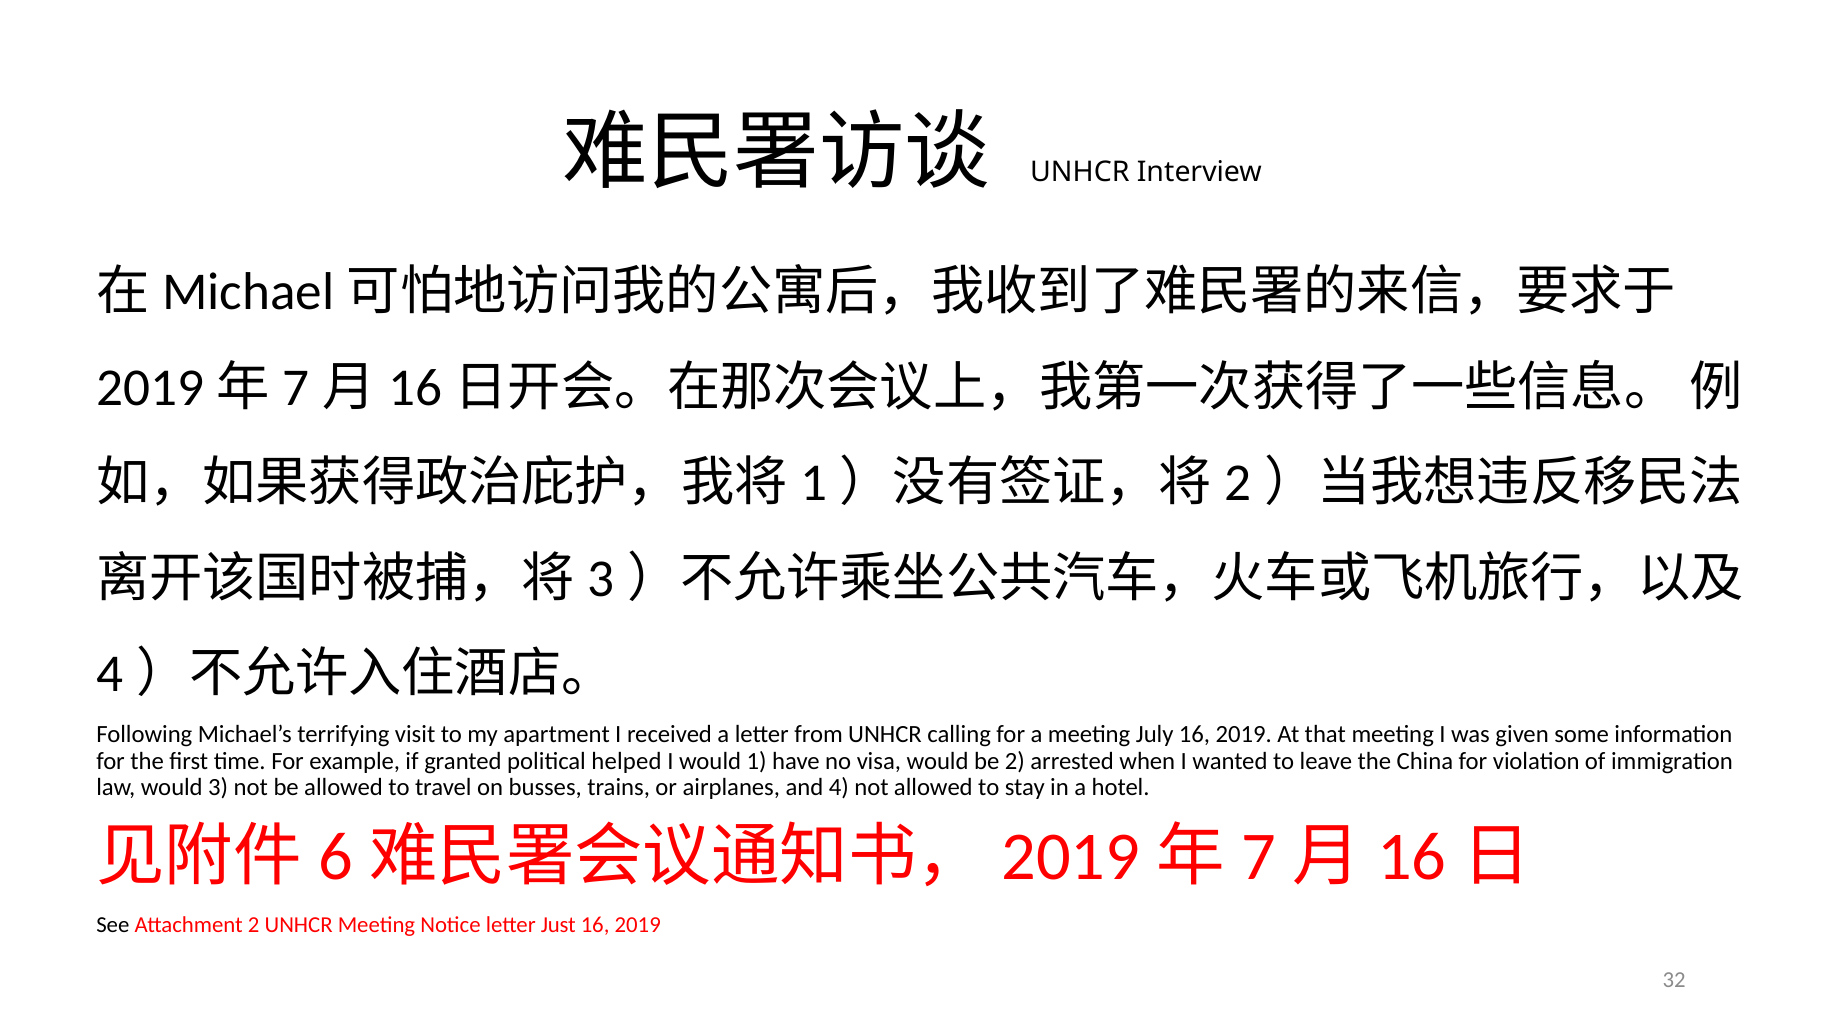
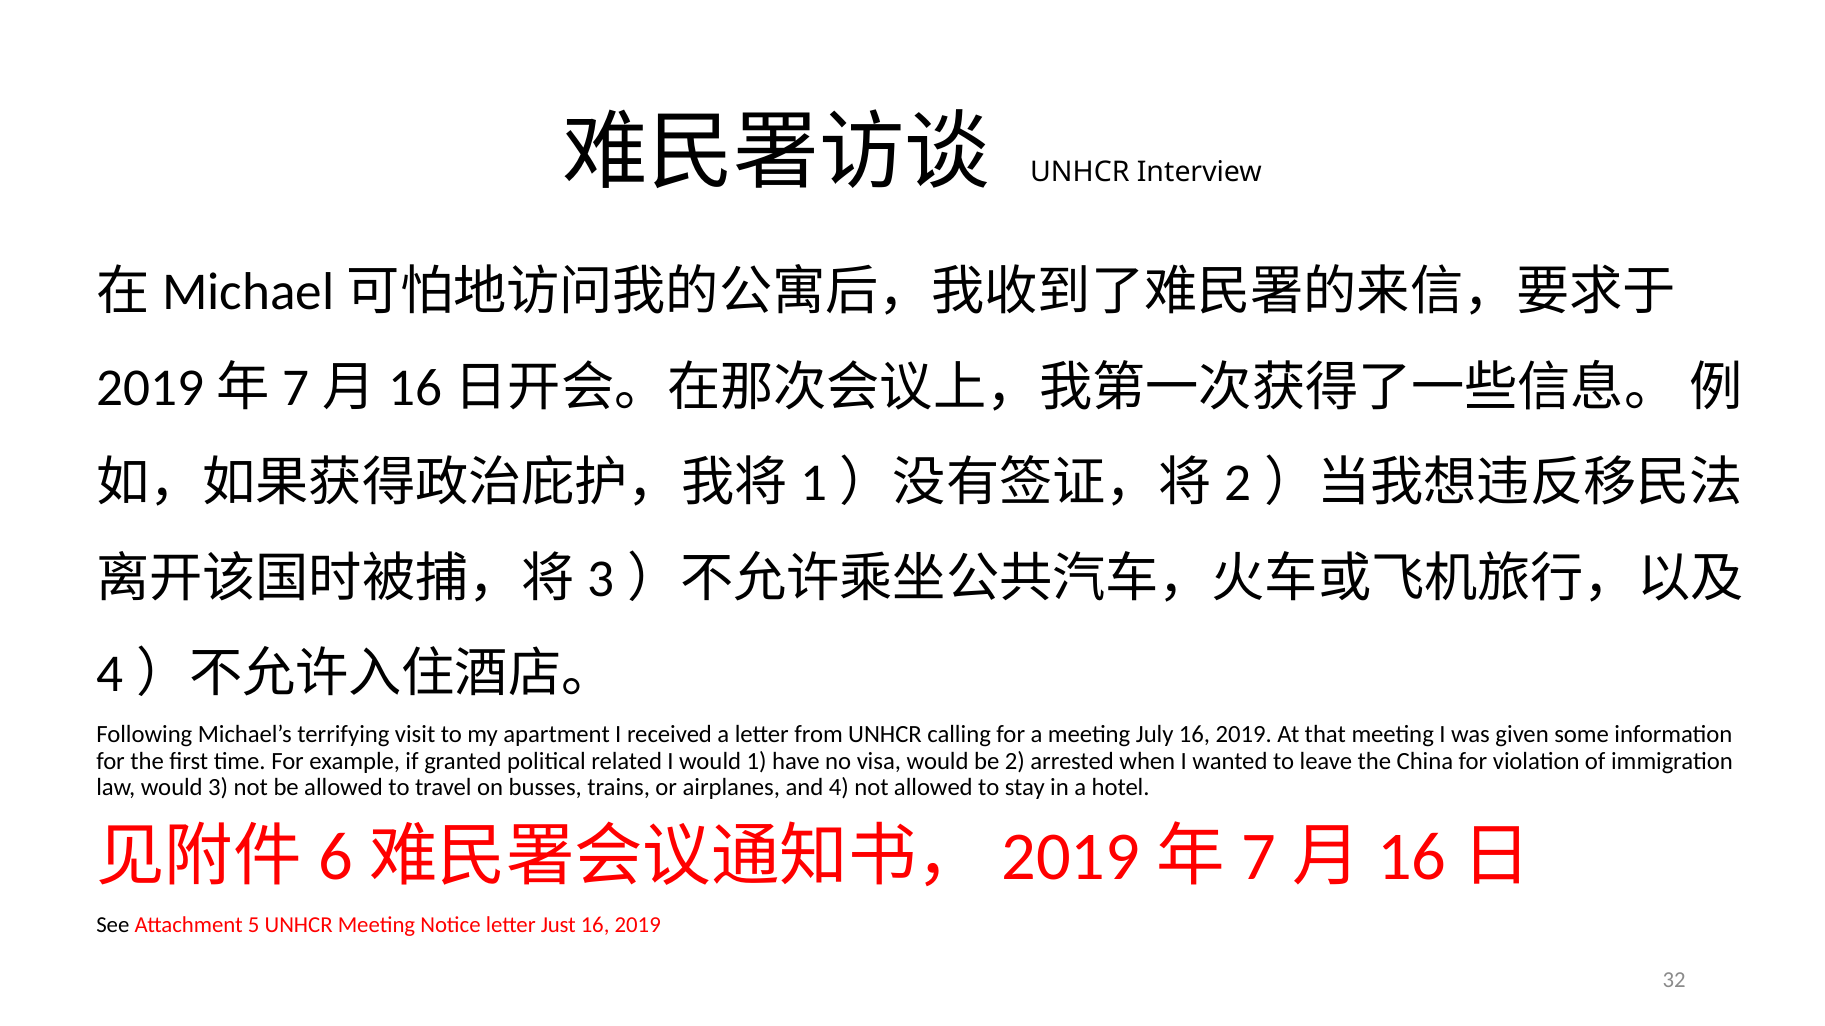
helped: helped -> related
Attachment 2: 2 -> 5
